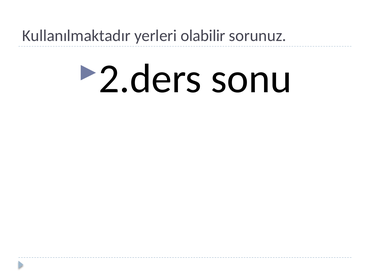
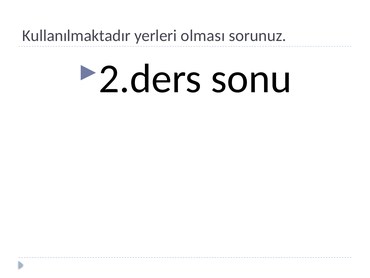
olabilir: olabilir -> olması
